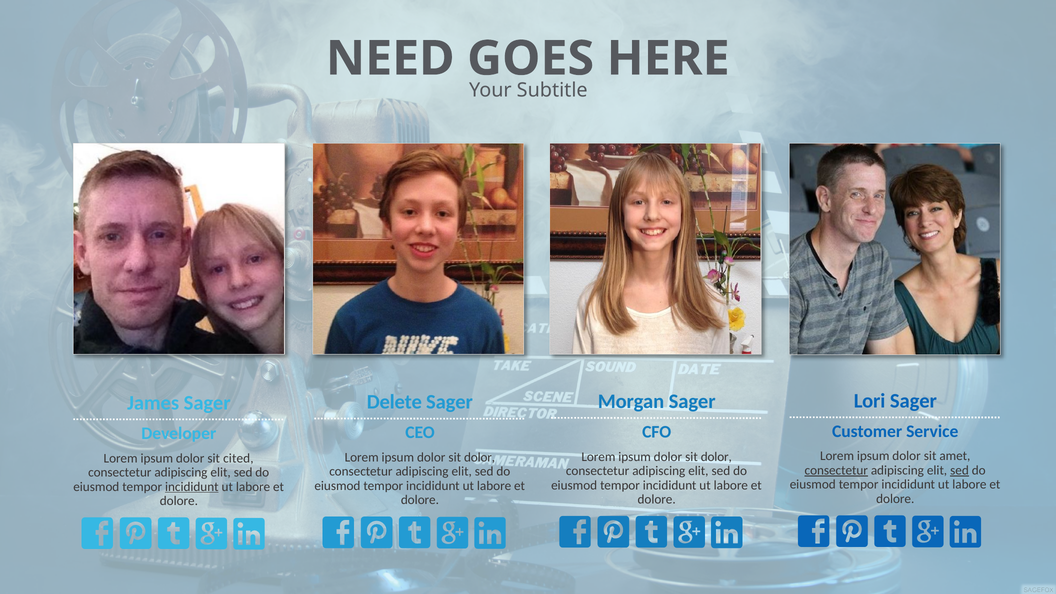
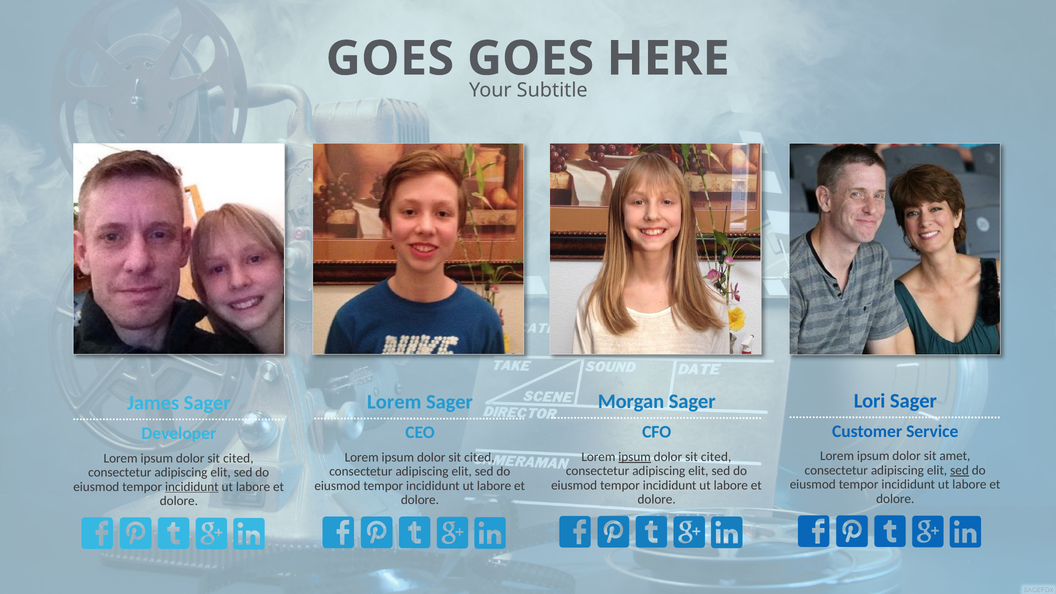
NEED at (390, 59): NEED -> GOES
Delete at (394, 402): Delete -> Lorem
ipsum at (635, 457) underline: none -> present
dolor at (716, 457): dolor -> cited
dolor at (480, 457): dolor -> cited
consectetur at (836, 470) underline: present -> none
